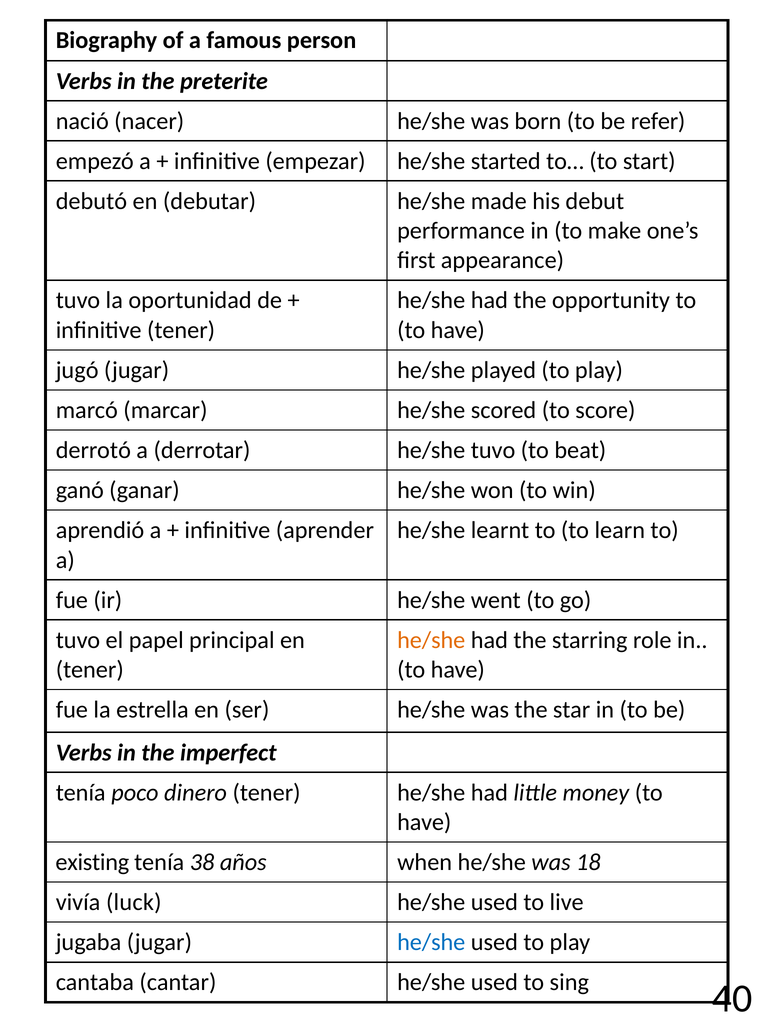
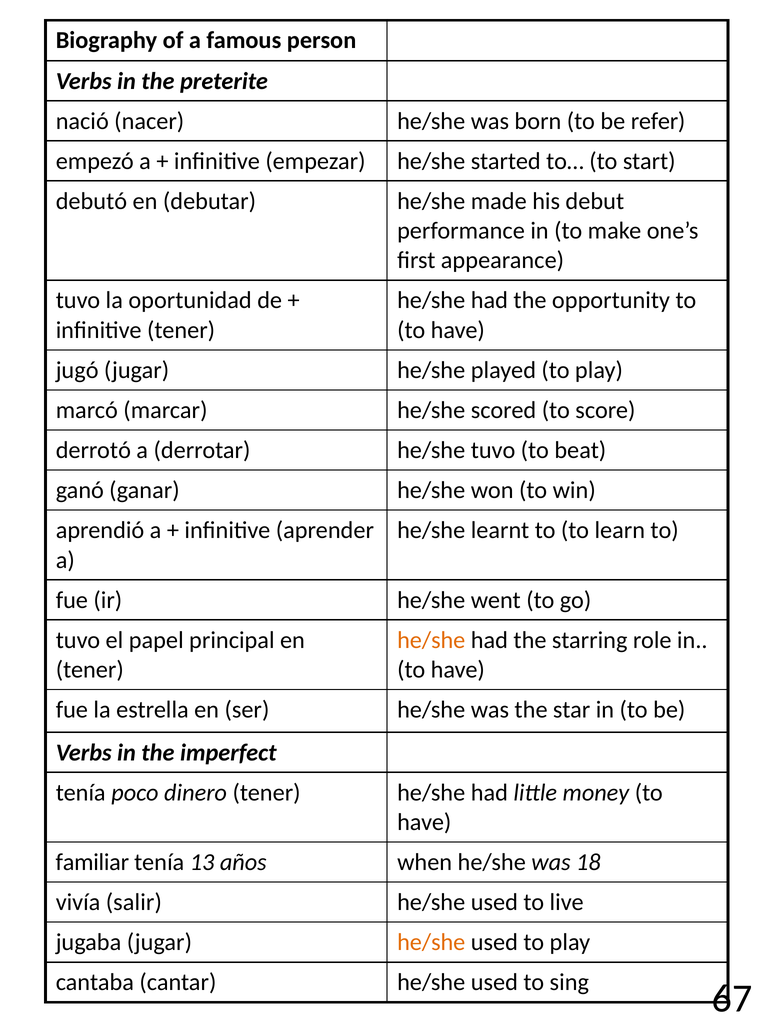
existing: existing -> familiar
38: 38 -> 13
luck: luck -> salir
he/she at (431, 942) colour: blue -> orange
40: 40 -> 67
